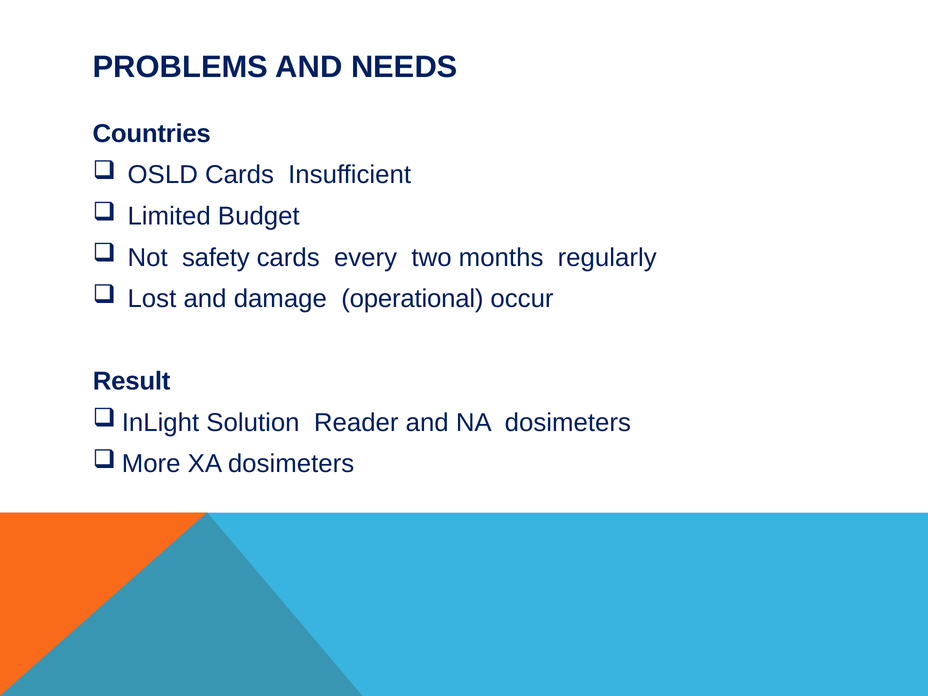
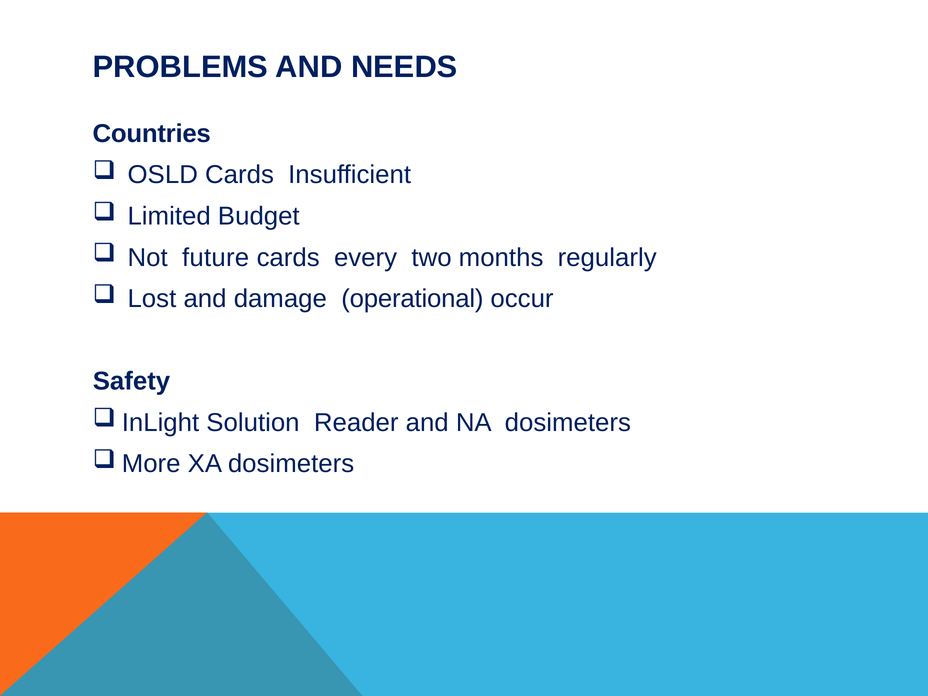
safety: safety -> future
Result: Result -> Safety
